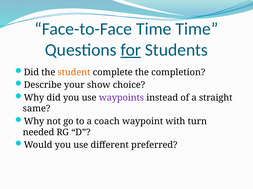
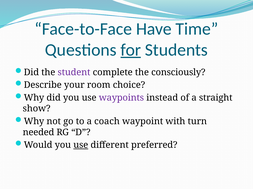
Face-to-Face Time: Time -> Have
student colour: orange -> purple
completion: completion -> consciously
show: show -> room
same: same -> show
use at (81, 146) underline: none -> present
